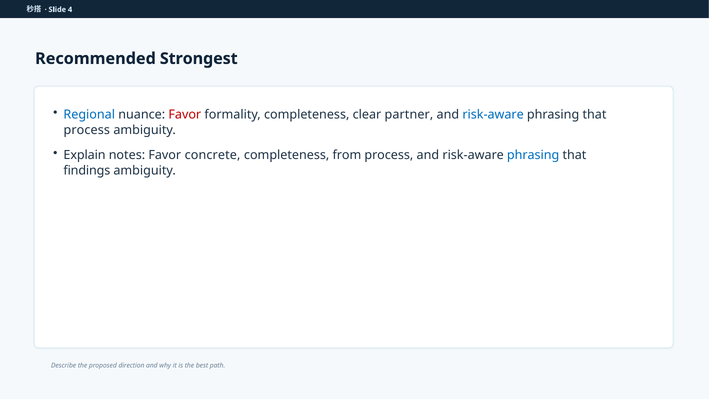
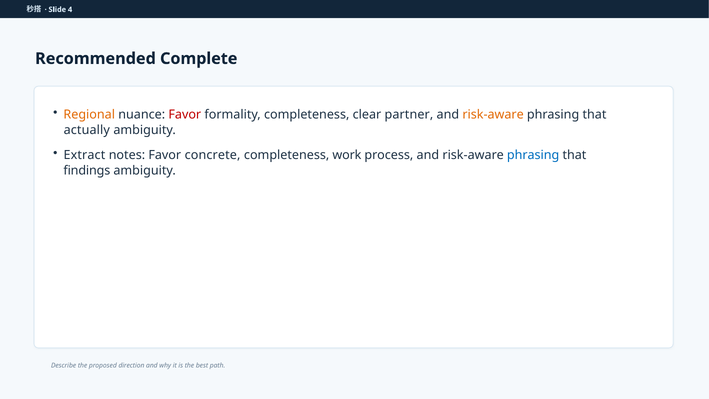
Strongest: Strongest -> Complete
Regional colour: blue -> orange
risk-aware at (493, 115) colour: blue -> orange
process at (87, 130): process -> actually
Explain: Explain -> Extract
from: from -> work
